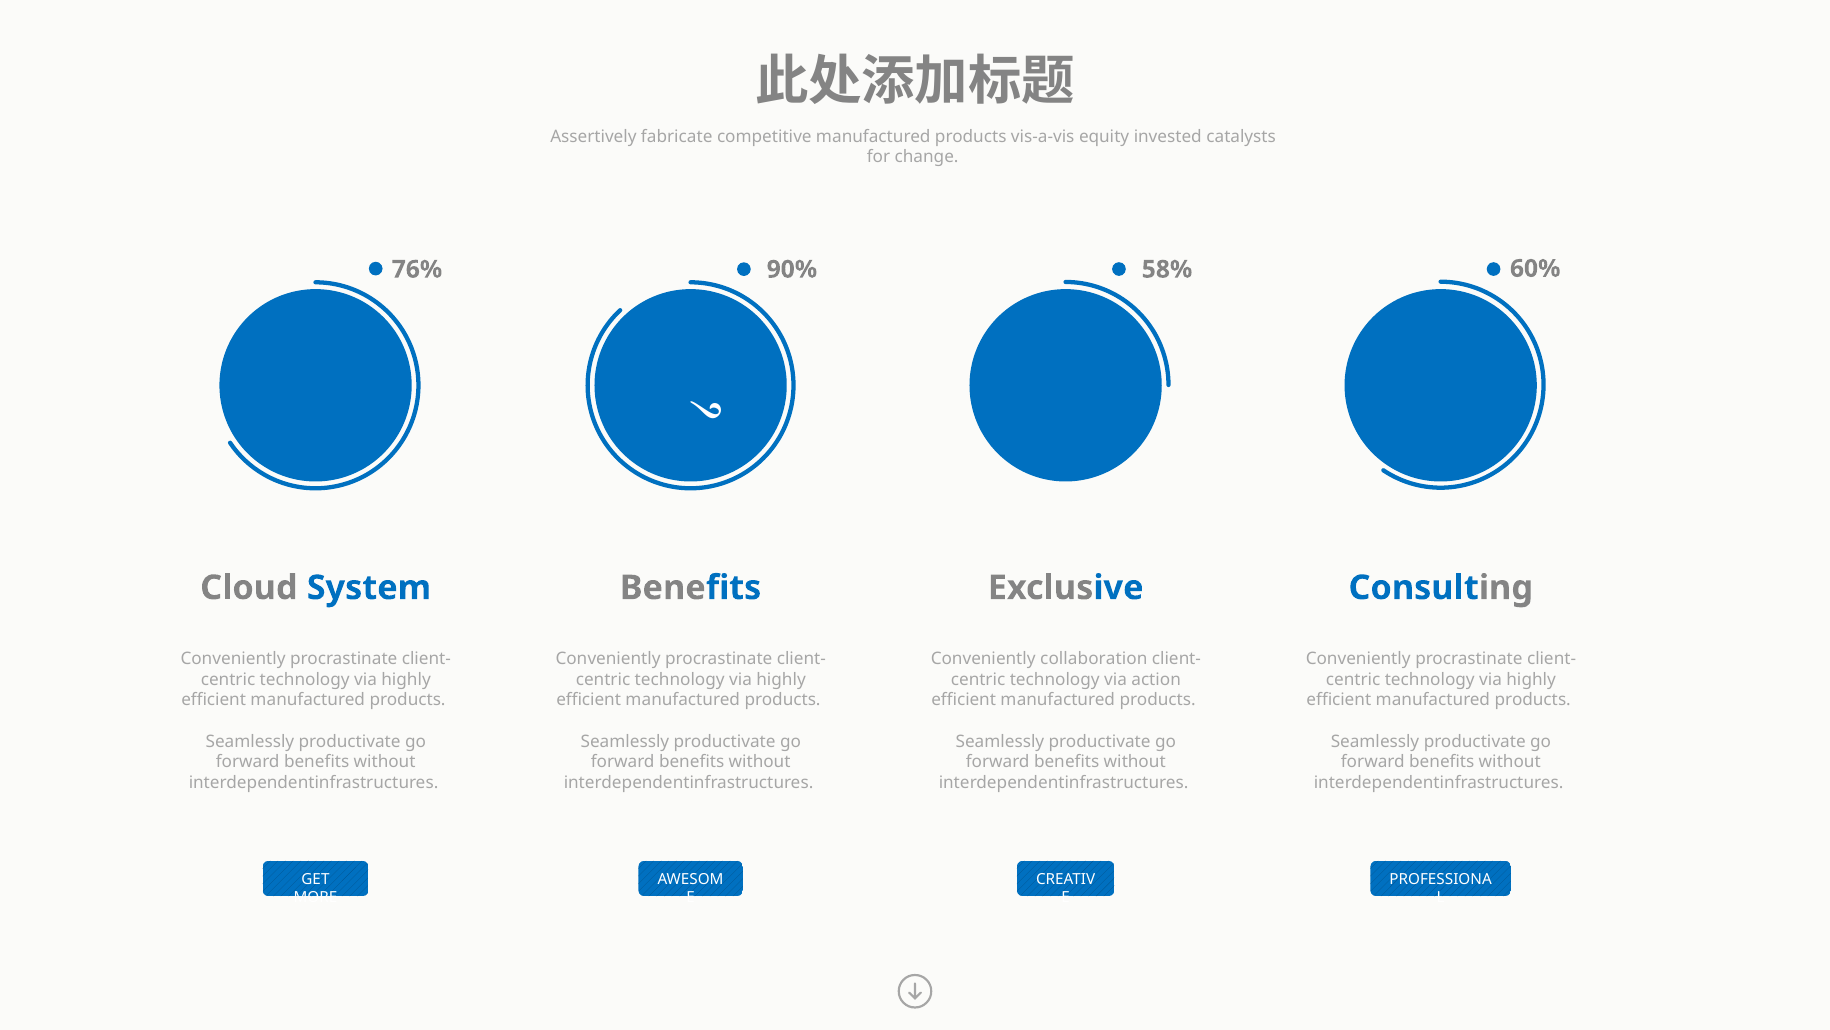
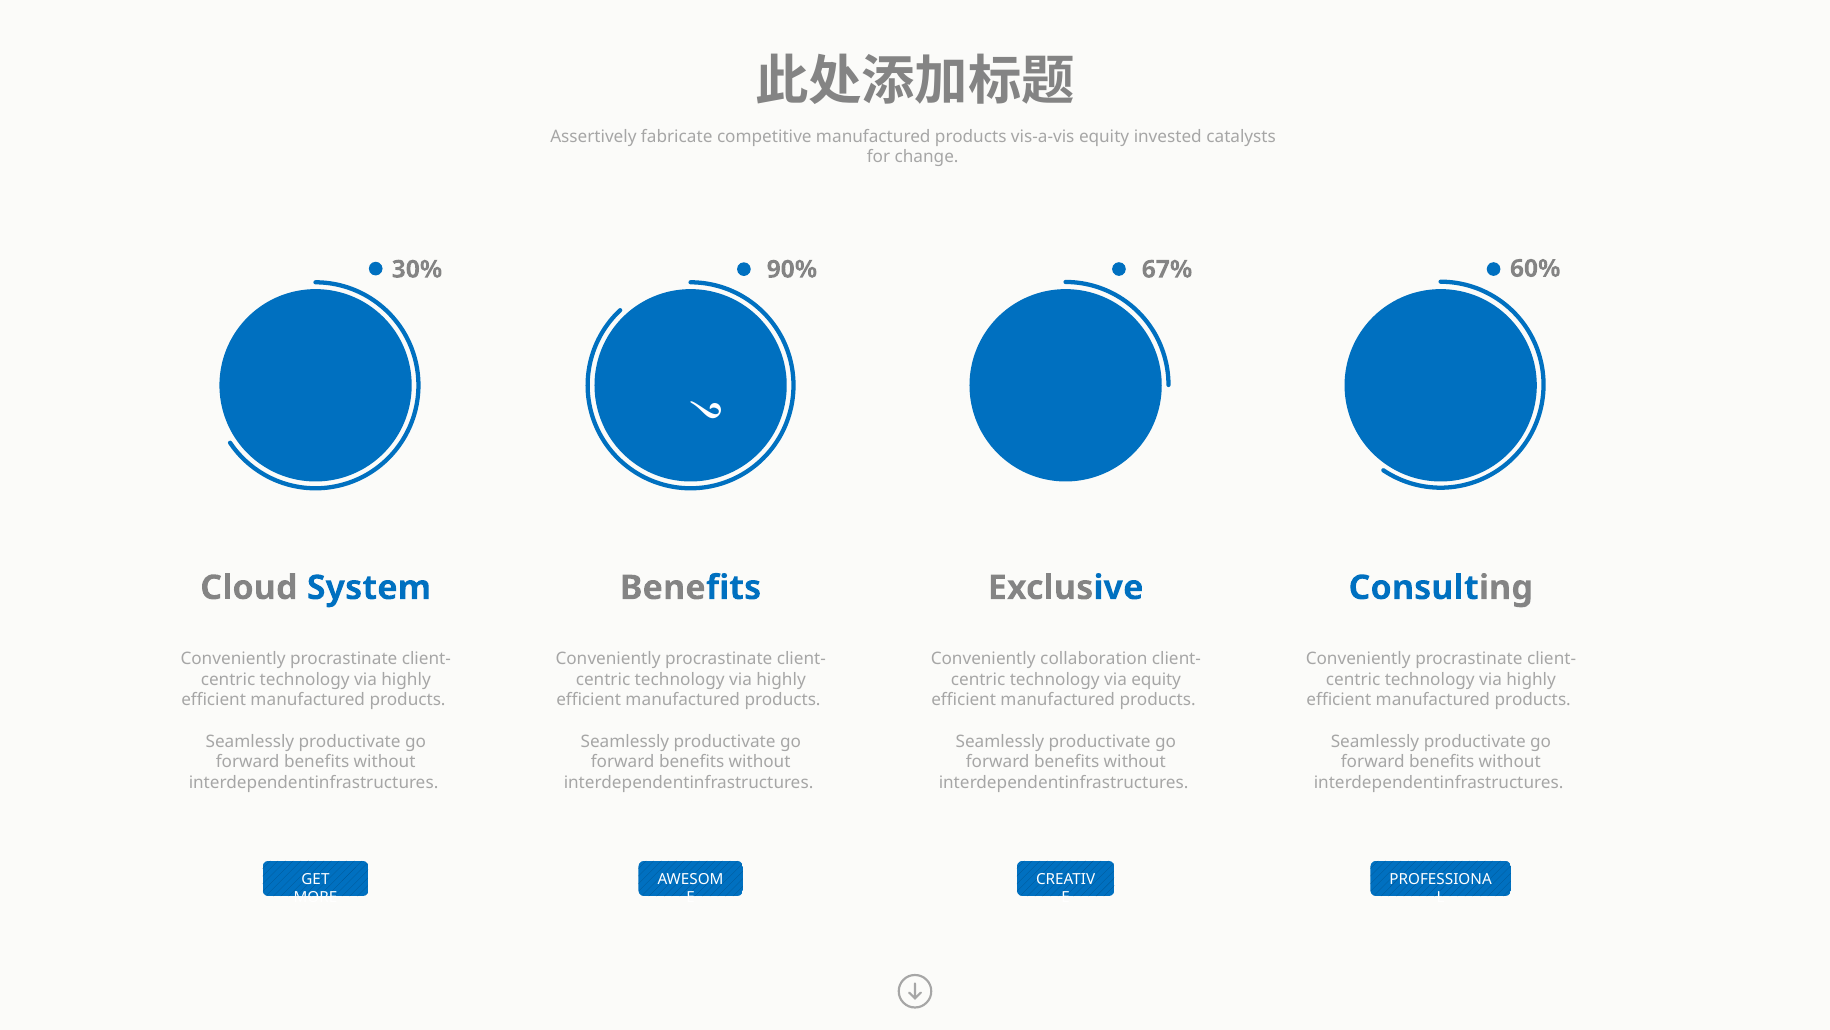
76%: 76% -> 30%
58%: 58% -> 67%
via action: action -> equity
